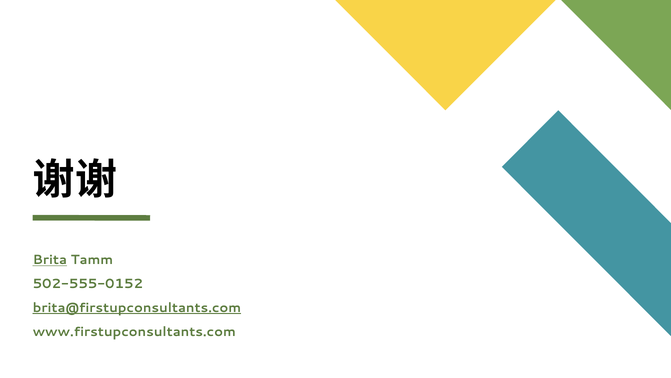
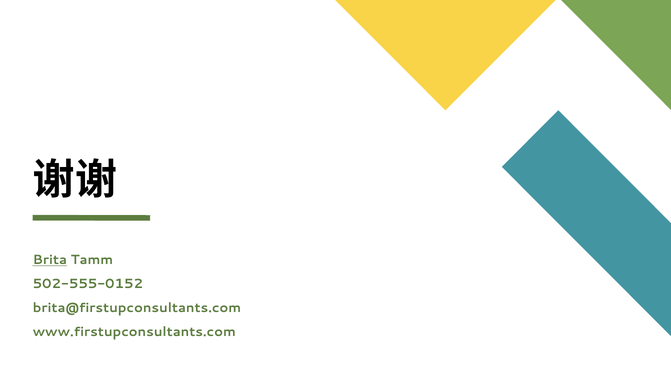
brita@firstupconsultants.com underline: present -> none
